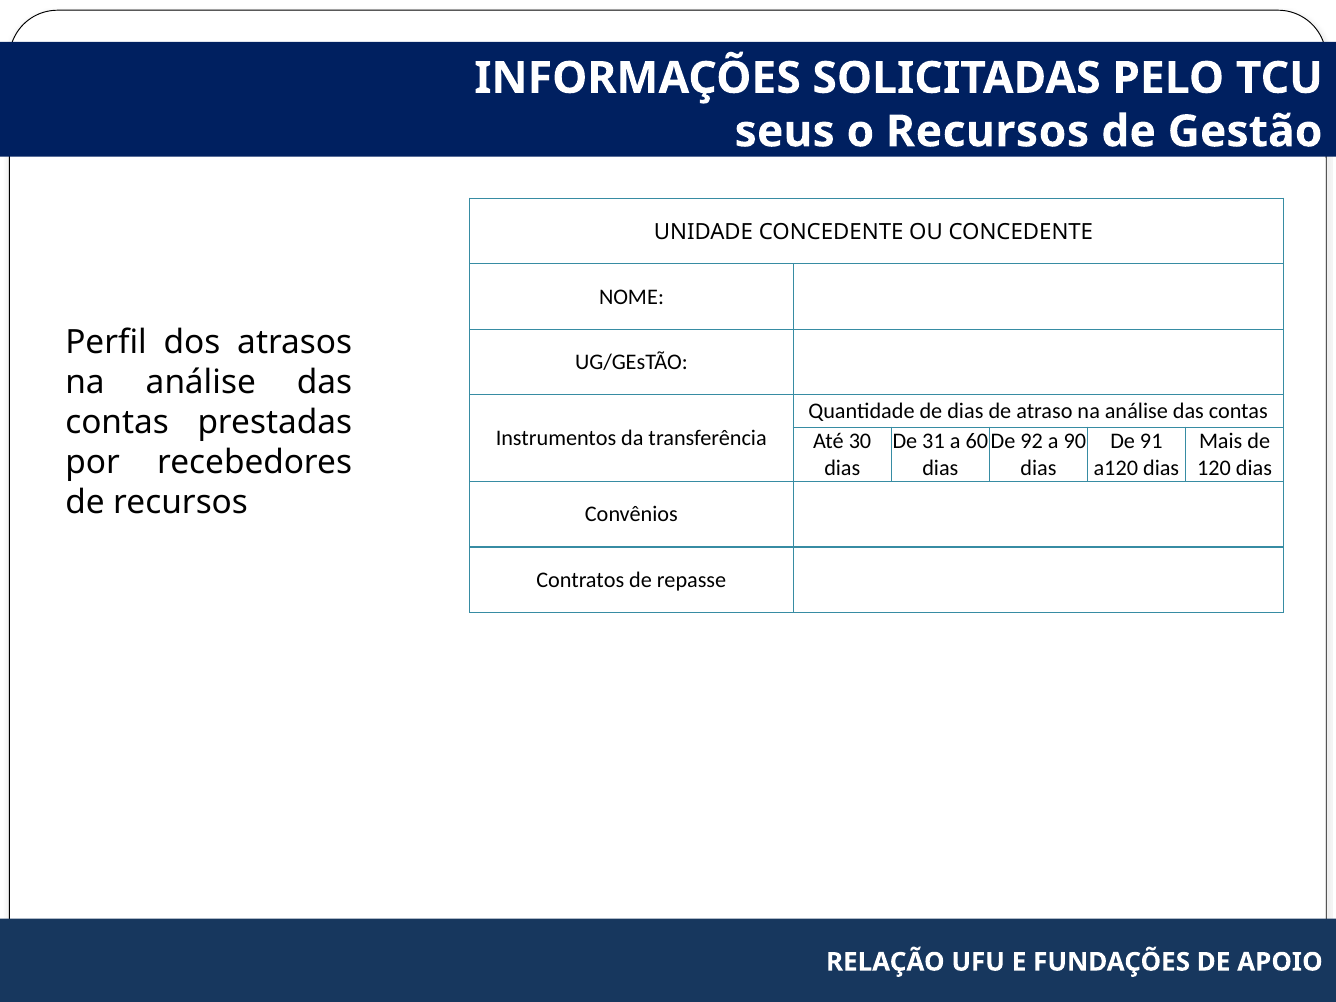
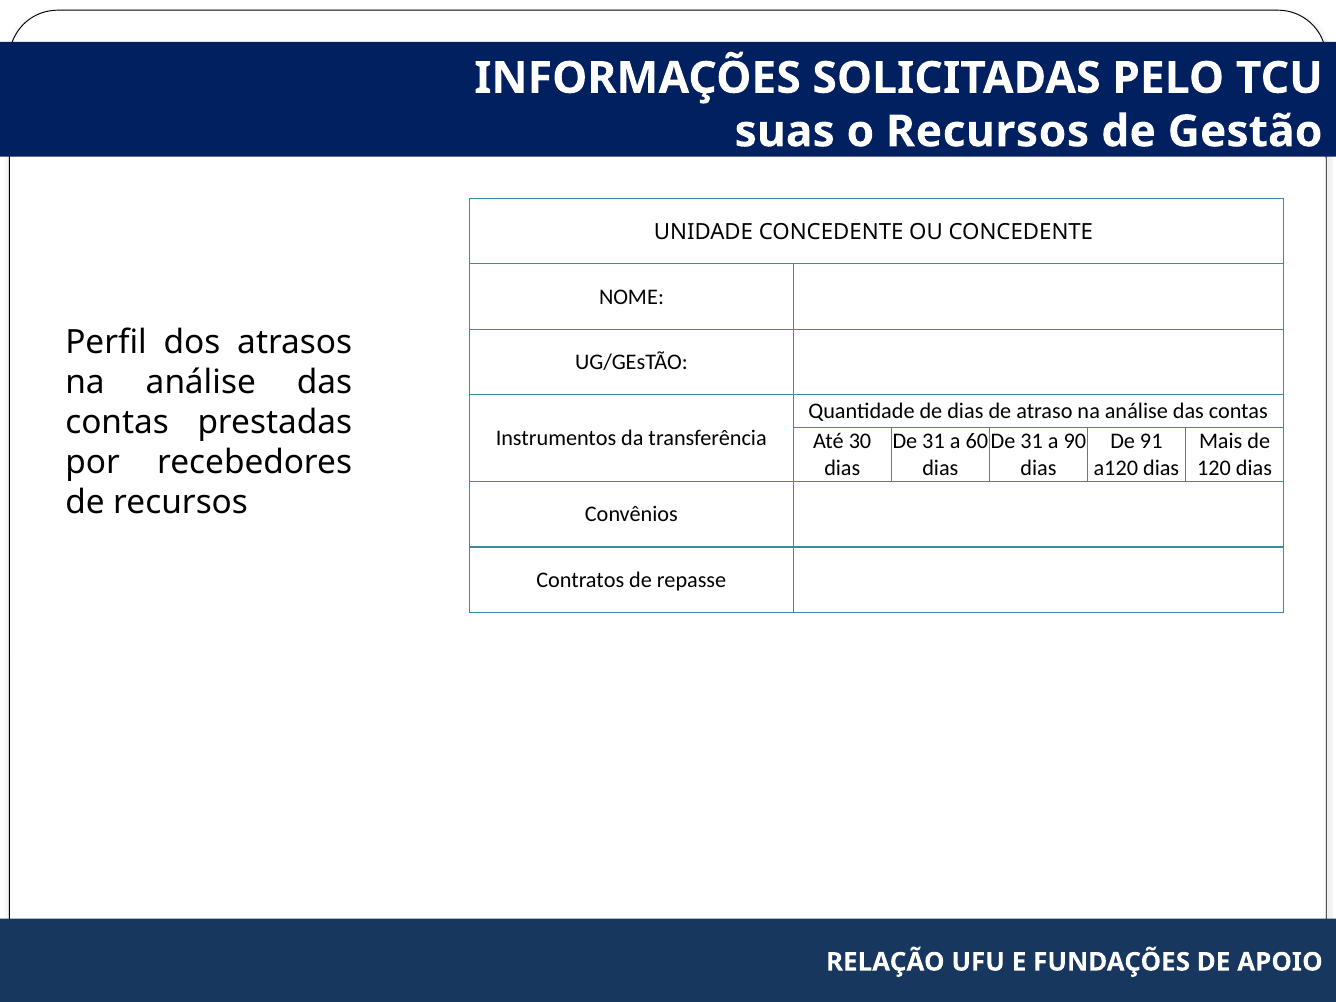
seus: seus -> suas
92 at (1032, 441): 92 -> 31
